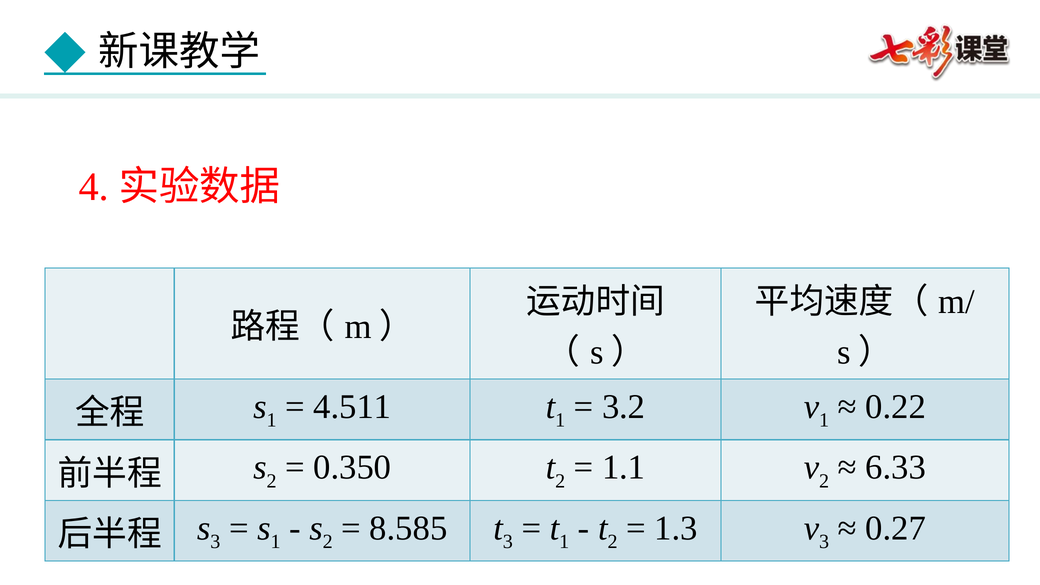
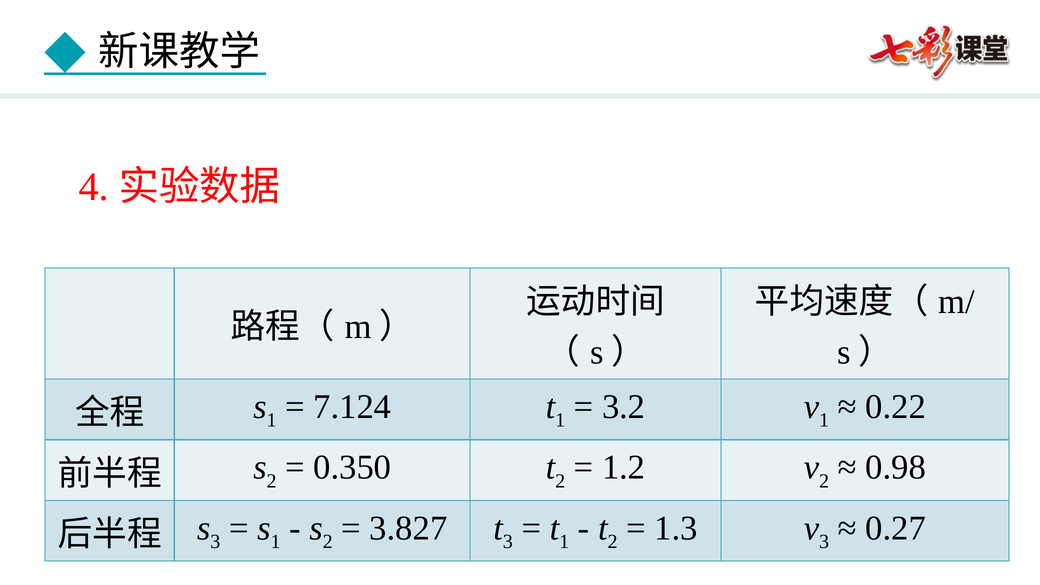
4.511: 4.511 -> 7.124
1.1: 1.1 -> 1.2
6.33: 6.33 -> 0.98
8.585: 8.585 -> 3.827
